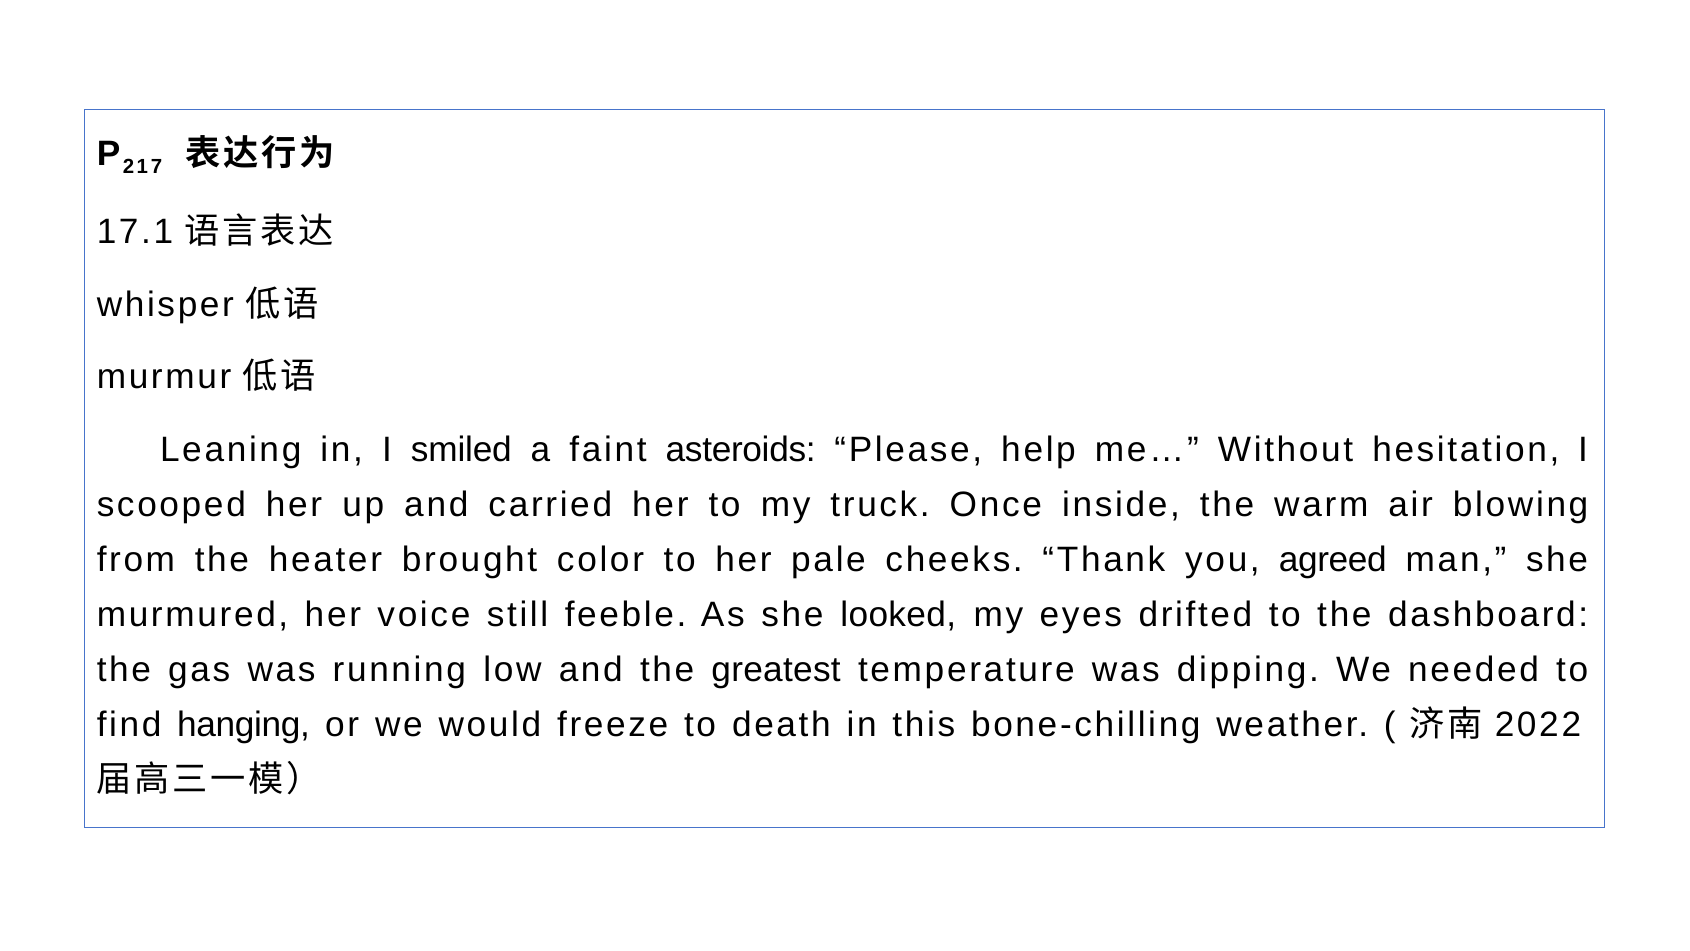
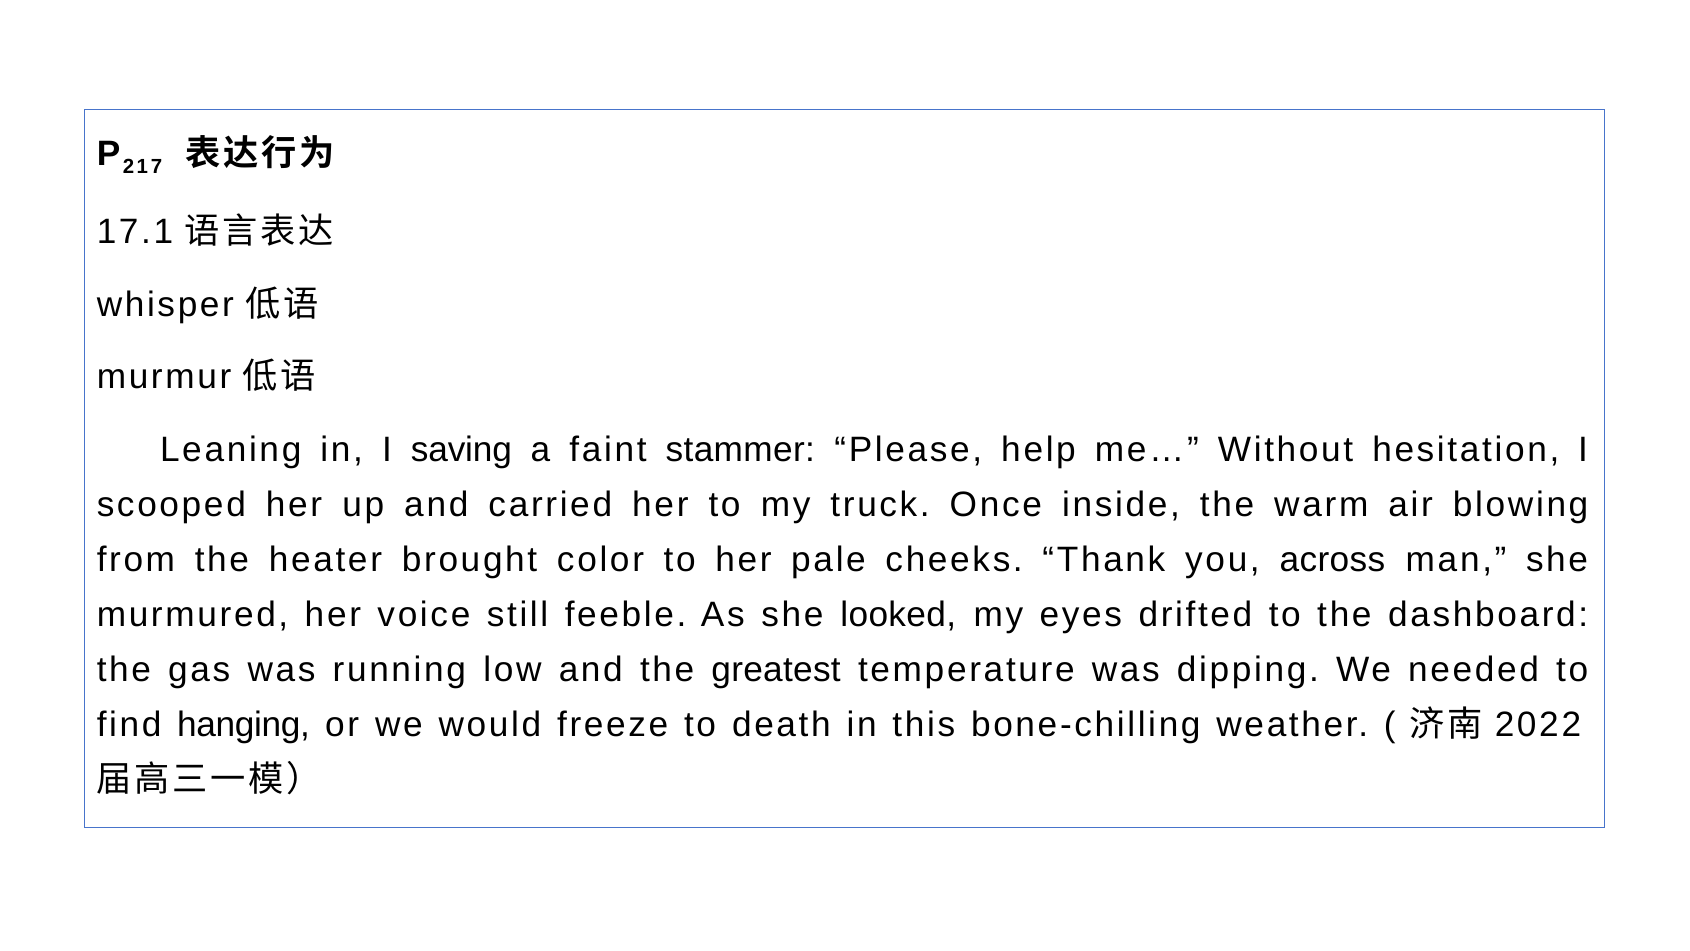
smiled: smiled -> saving
asteroids: asteroids -> stammer
agreed: agreed -> across
